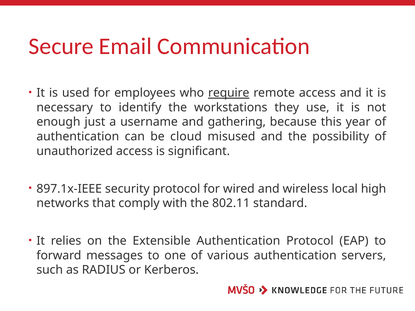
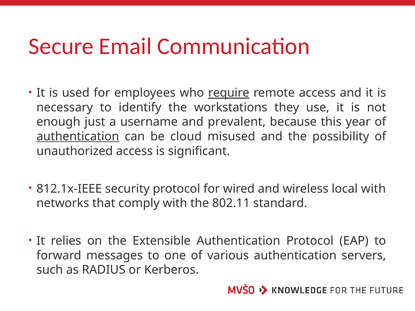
gathering: gathering -> prevalent
authentication at (78, 137) underline: none -> present
897.1x-IEEE: 897.1x-IEEE -> 812.1x-IEEE
local high: high -> with
